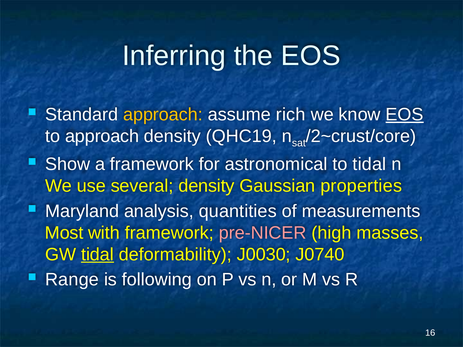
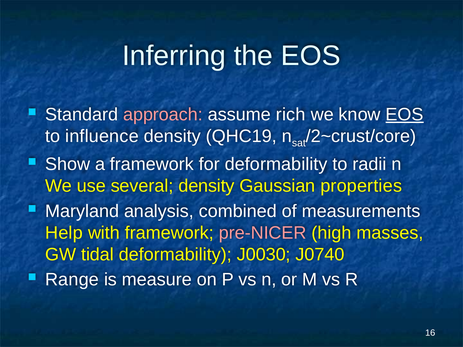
approach at (163, 115) colour: yellow -> pink
to approach: approach -> influence
for astronomical: astronomical -> deformability
to tidal: tidal -> radii
quantities: quantities -> combined
Most: Most -> Help
tidal at (98, 255) underline: present -> none
following: following -> measure
